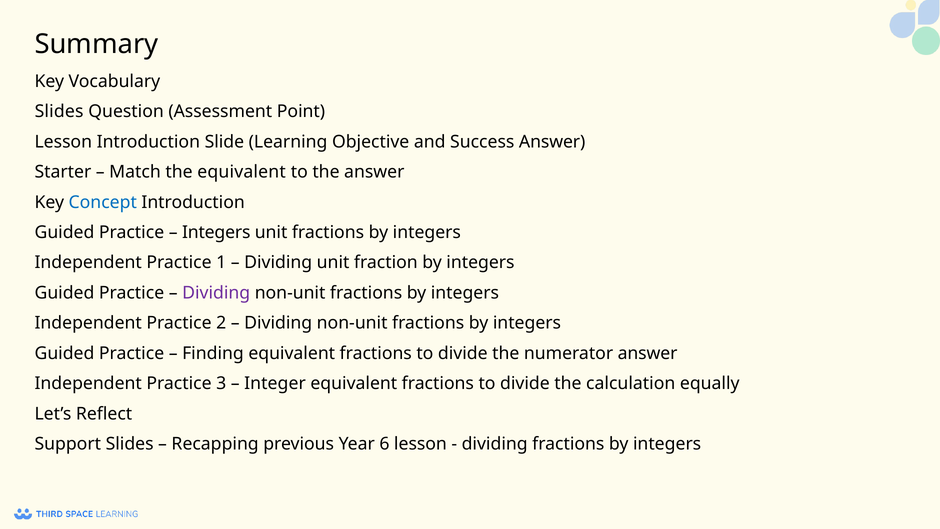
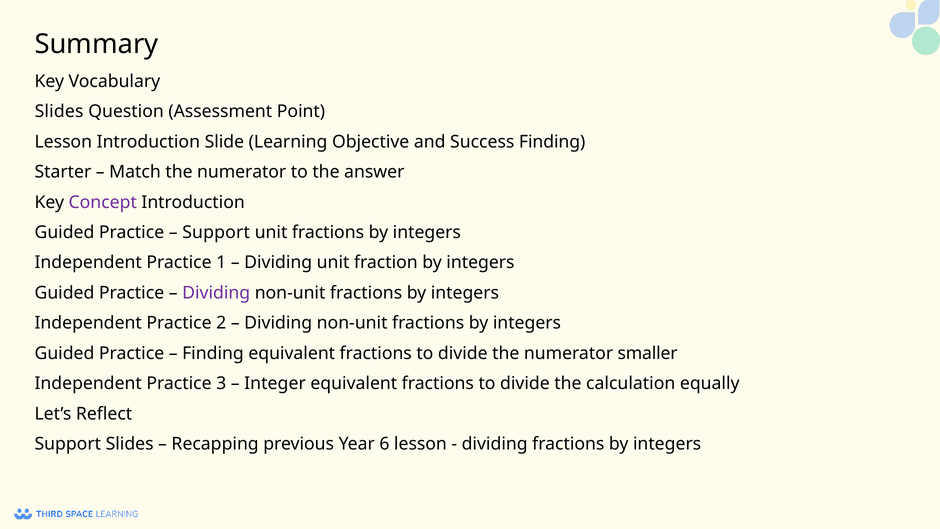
Success Answer: Answer -> Finding
Match the equivalent: equivalent -> numerator
Concept colour: blue -> purple
Integers at (216, 232): Integers -> Support
numerator answer: answer -> smaller
